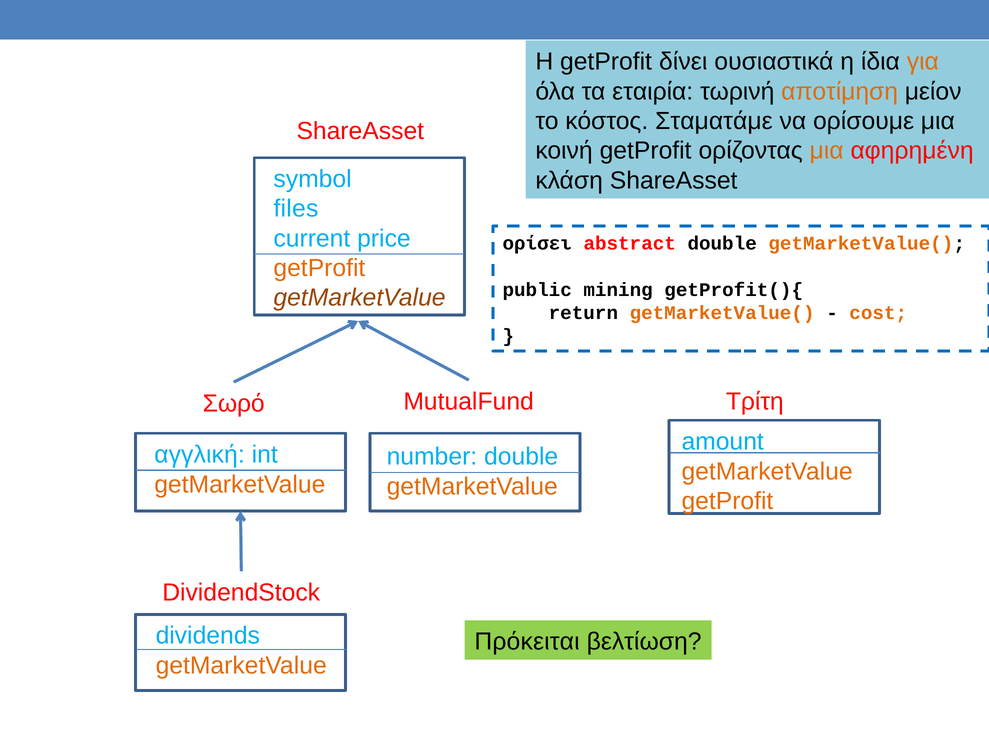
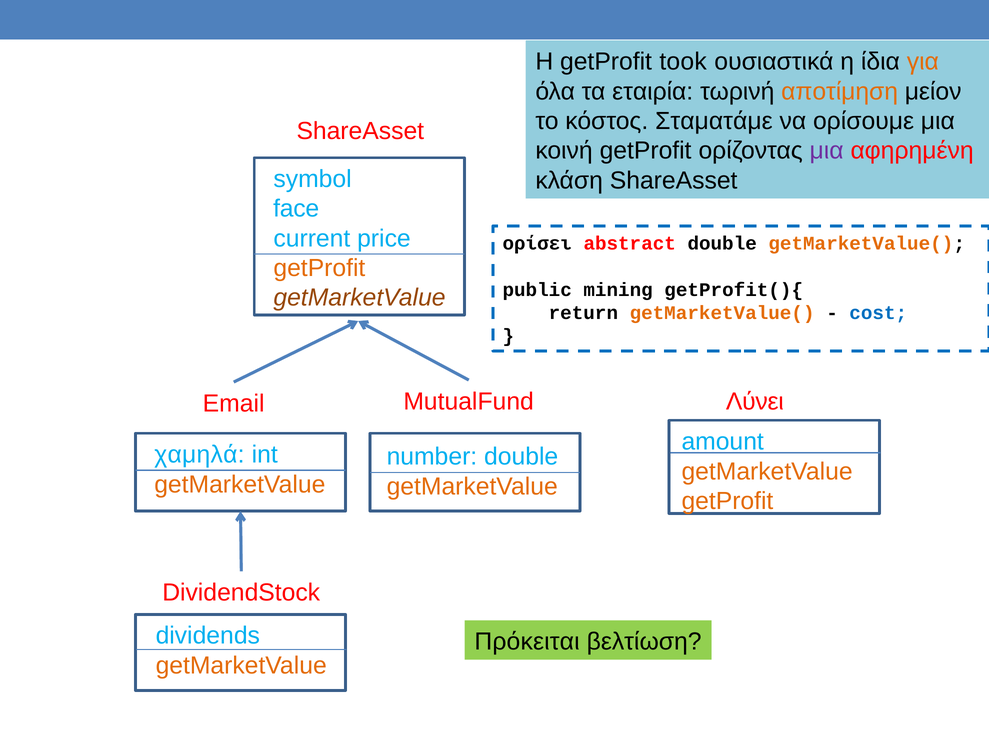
δίνει: δίνει -> took
μια at (827, 151) colour: orange -> purple
files: files -> face
cost colour: orange -> blue
Τρίτη: Τρίτη -> Λύνει
Σωρό: Σωρό -> Email
αγγλική: αγγλική -> χαμηλά
